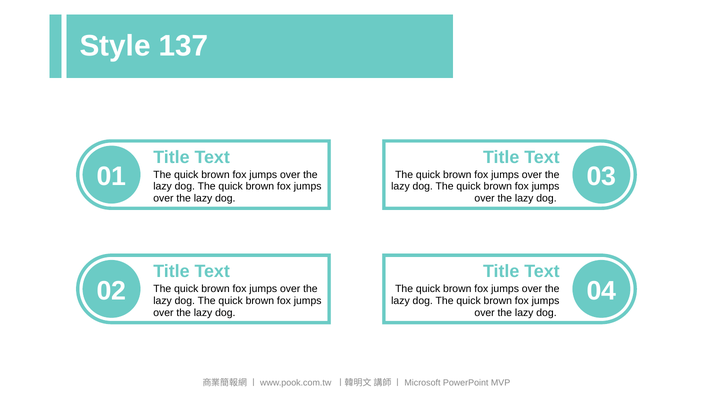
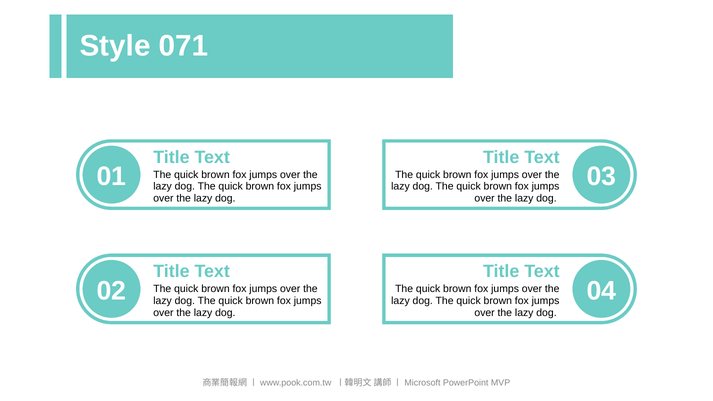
137: 137 -> 071
